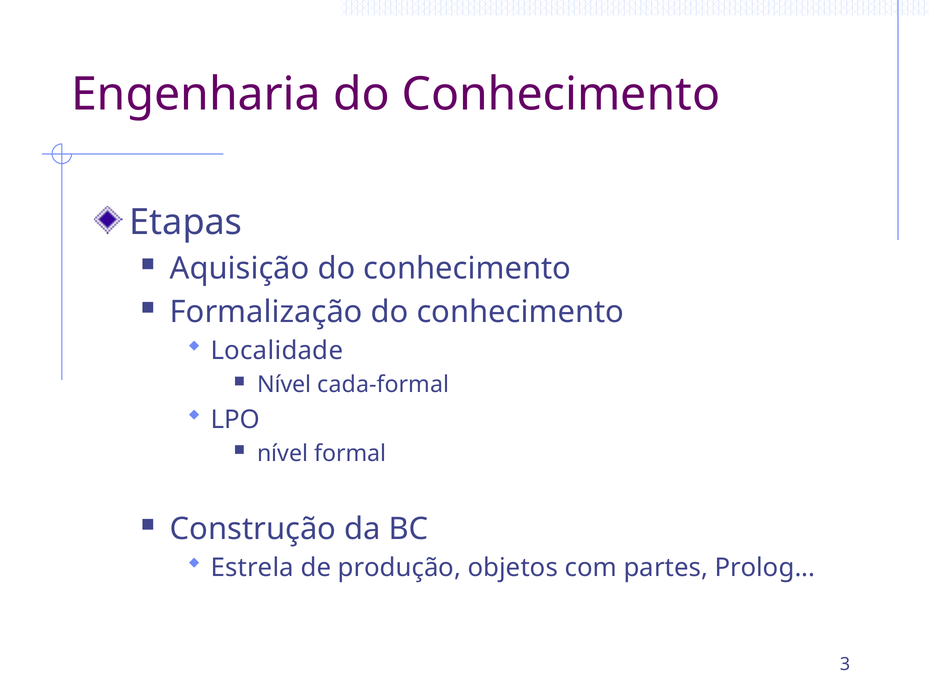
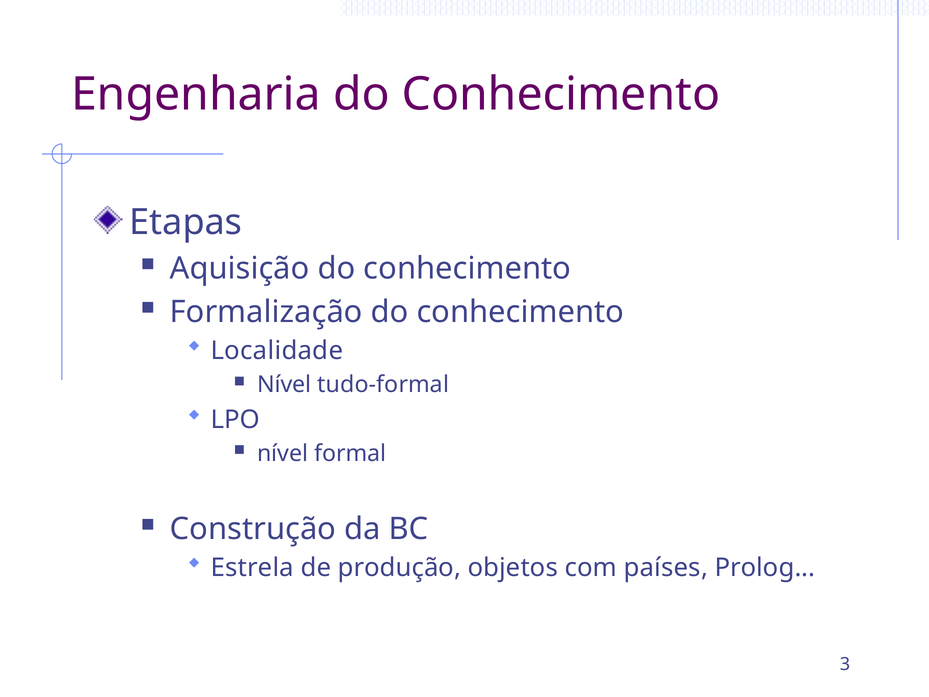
cada-formal: cada-formal -> tudo-formal
partes: partes -> países
